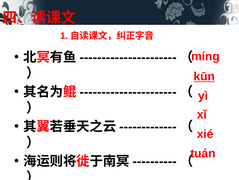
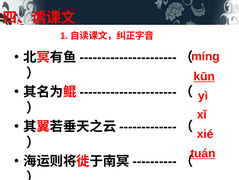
tuán underline: none -> present
